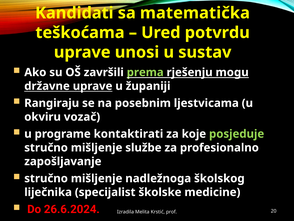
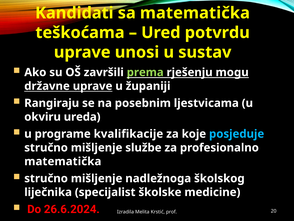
vozač: vozač -> ureda
kontaktirati: kontaktirati -> kvalifikacije
posjeduje colour: light green -> light blue
zapošljavanje at (63, 161): zapošljavanje -> matematička
